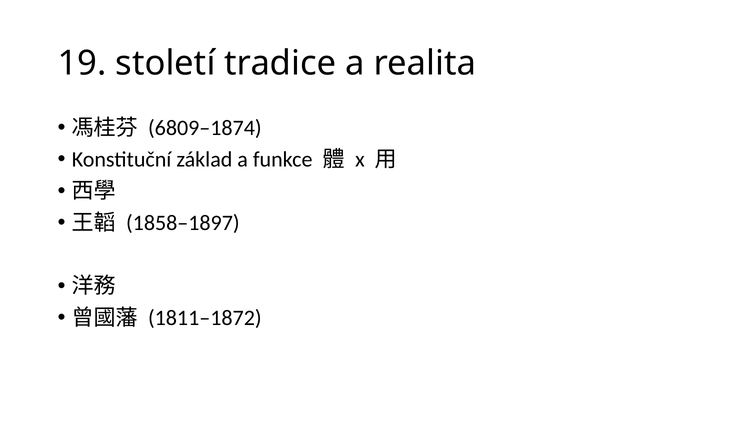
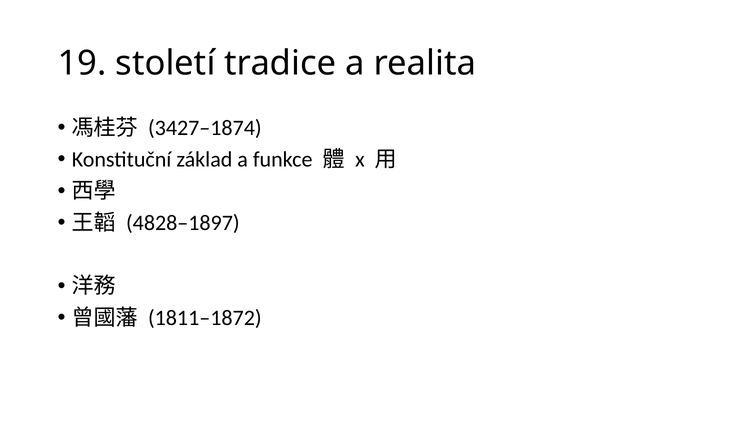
6809–1874: 6809–1874 -> 3427–1874
1858–1897: 1858–1897 -> 4828–1897
